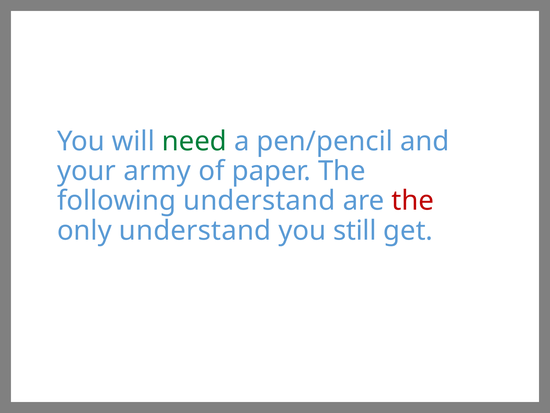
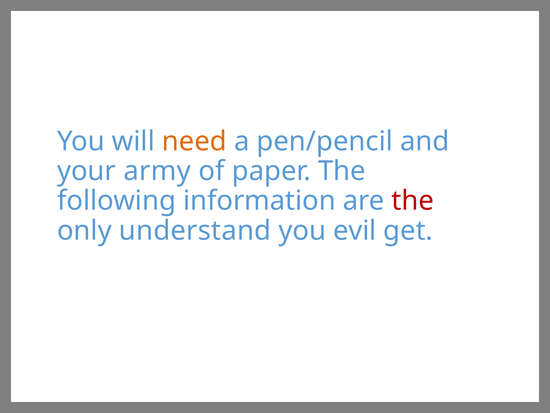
need colour: green -> orange
following understand: understand -> information
still: still -> evil
